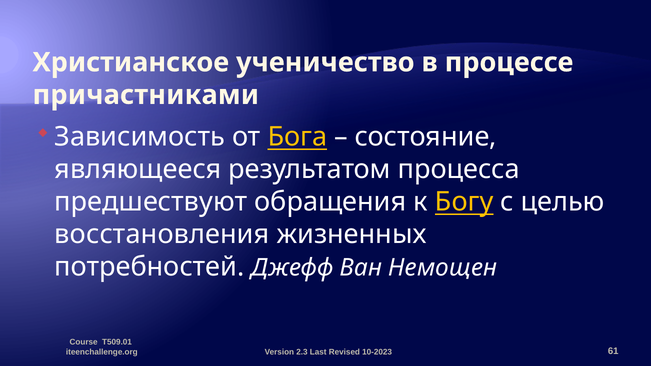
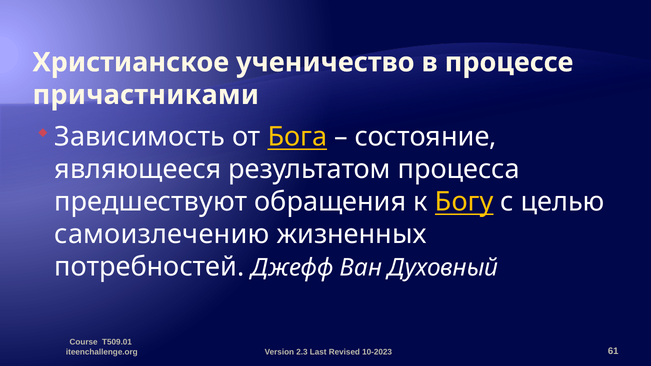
восстановления: восстановления -> самоизлечению
Немощен: Немощен -> Духовный
